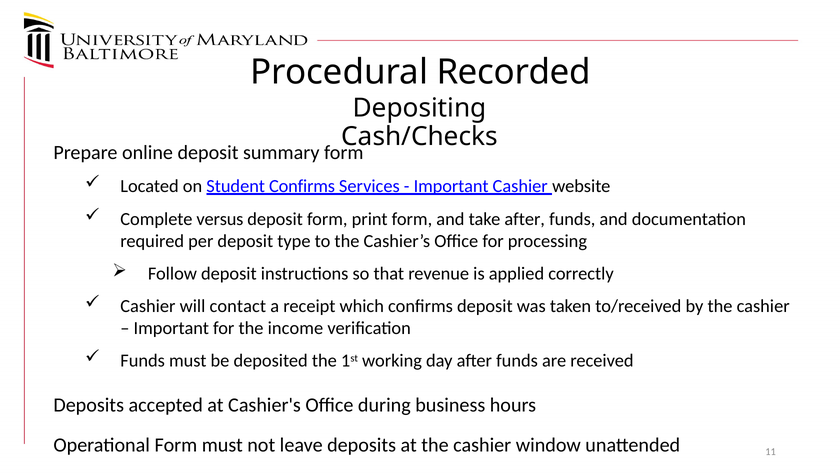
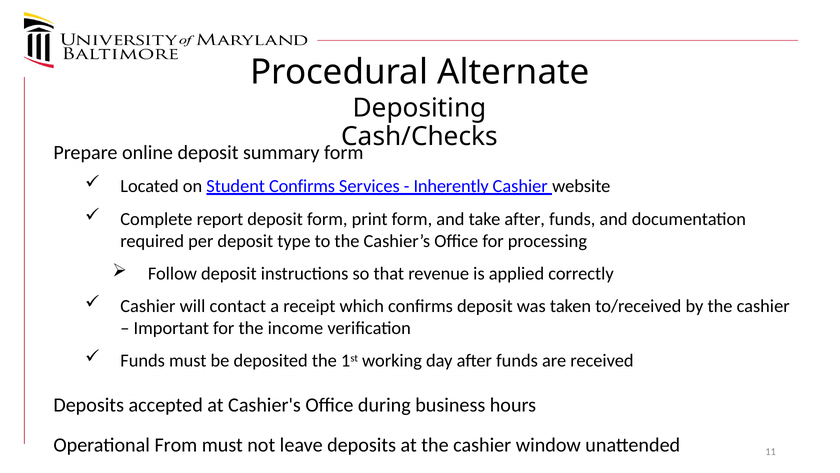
Recorded: Recorded -> Alternate
Important at (451, 186): Important -> Inherently
versus: versus -> report
Operational Form: Form -> From
